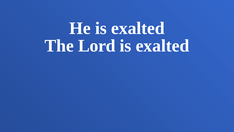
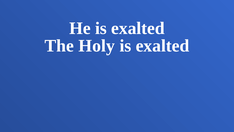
Lord: Lord -> Holy
